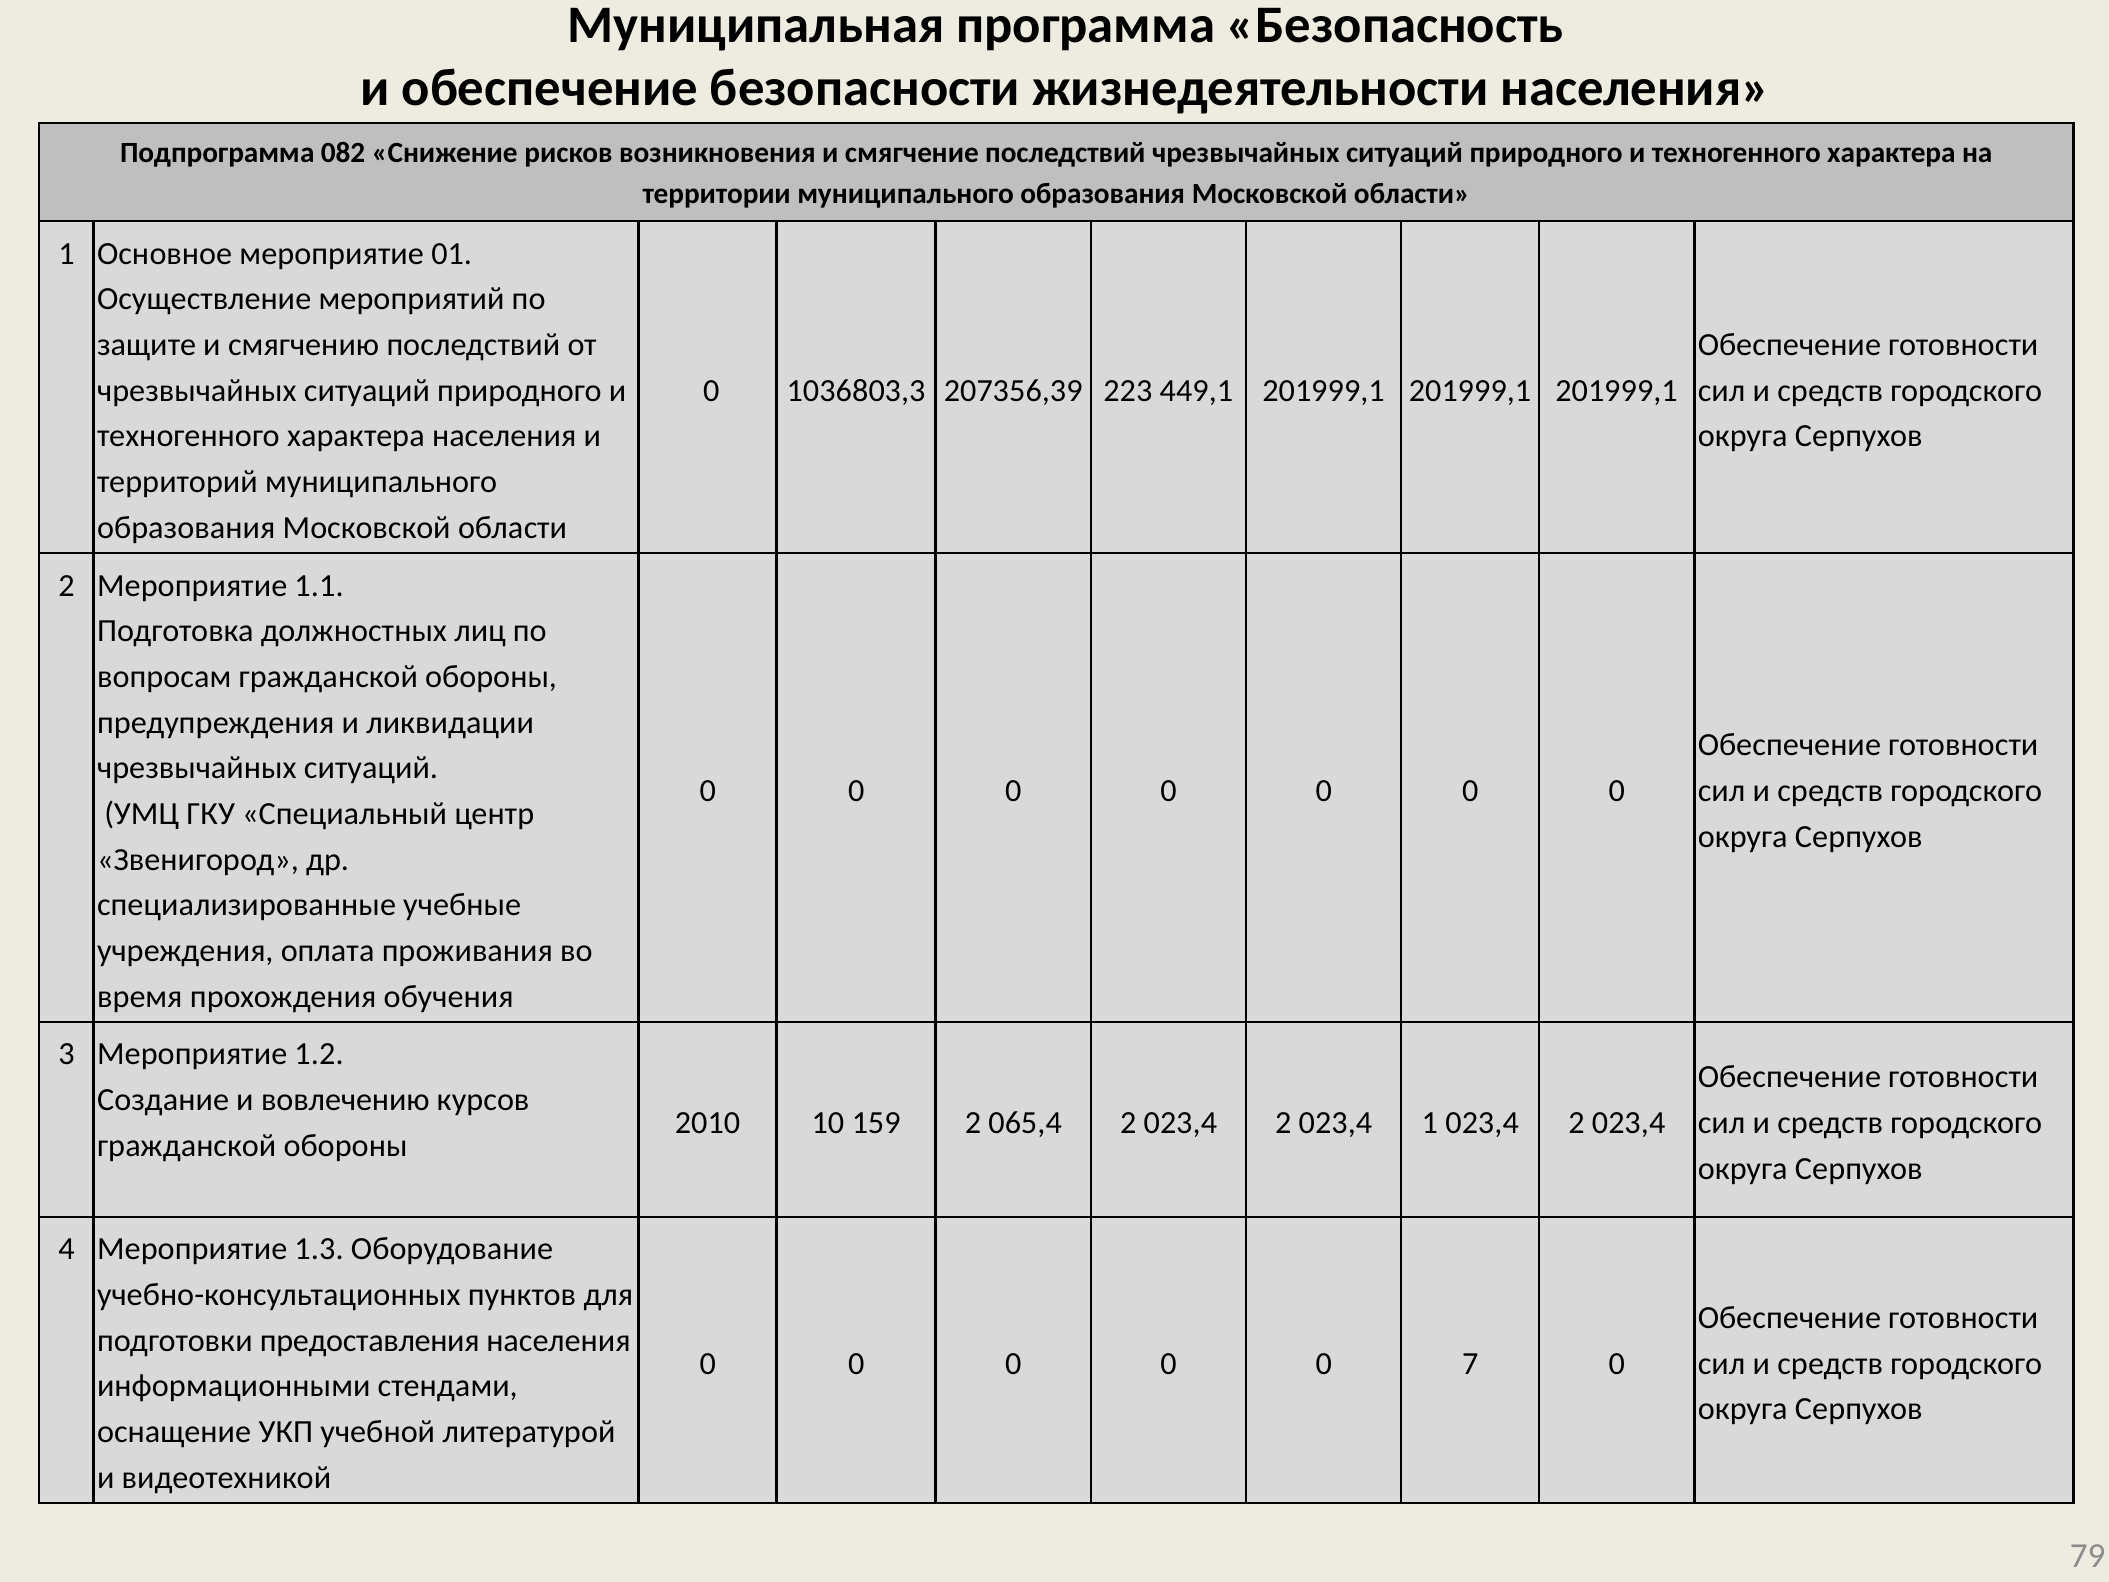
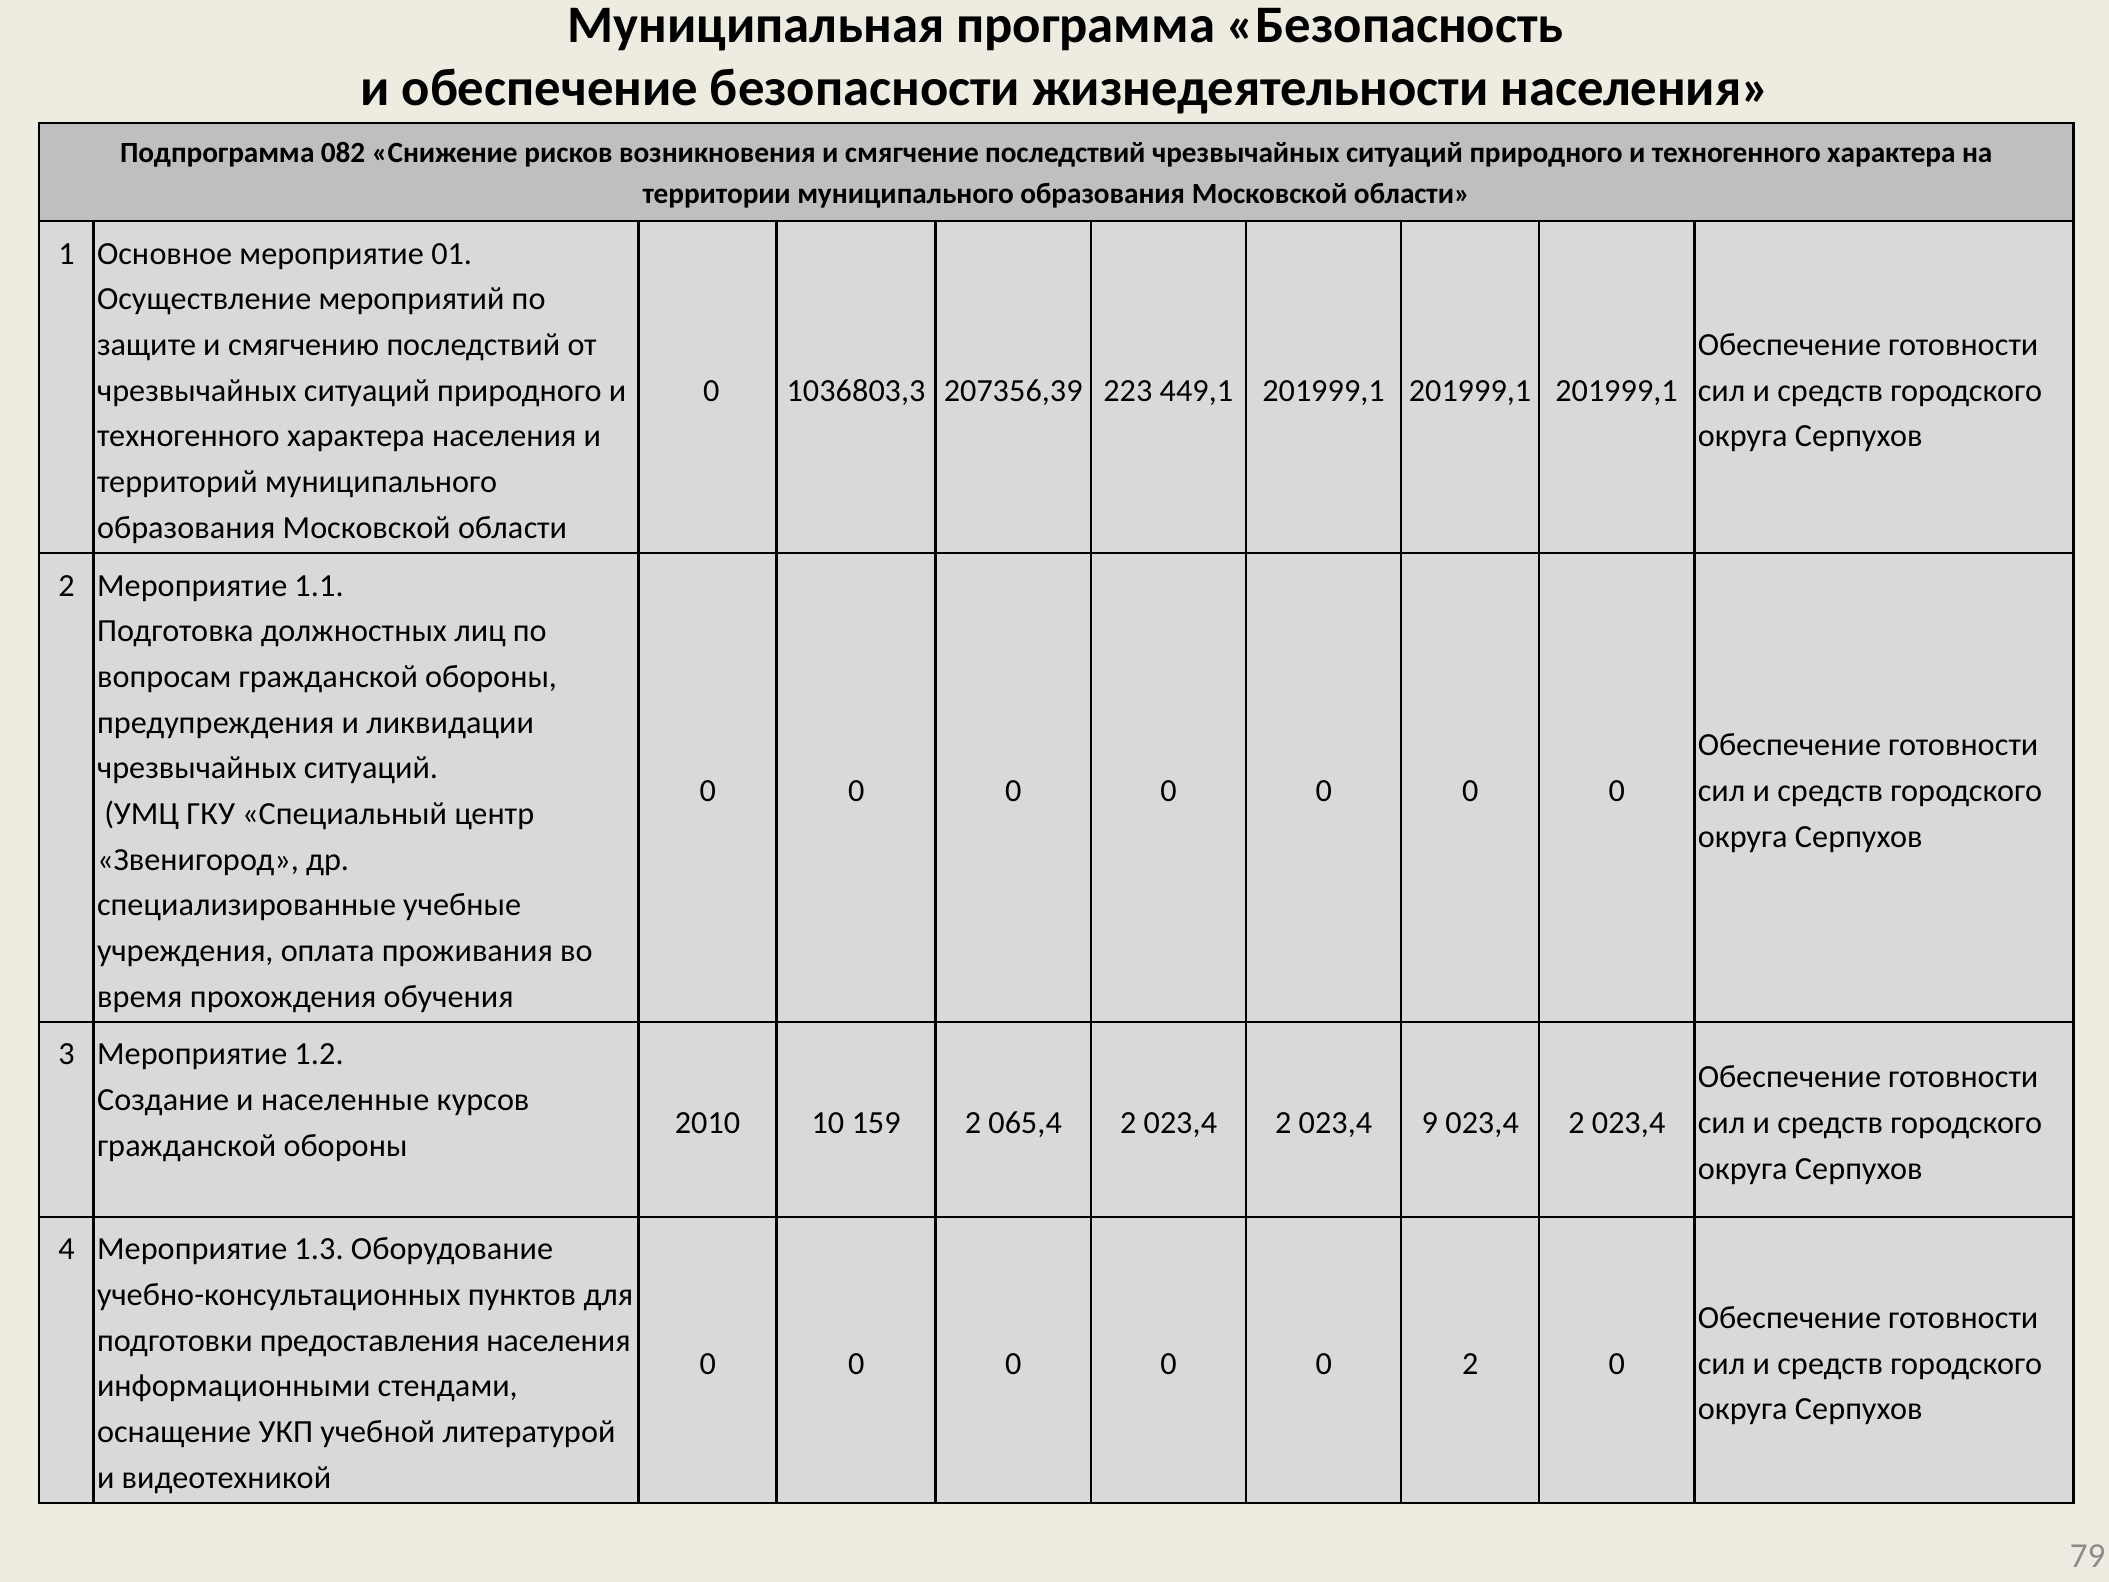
вовлечению: вовлечению -> населенные
023,4 1: 1 -> 9
0 7: 7 -> 2
